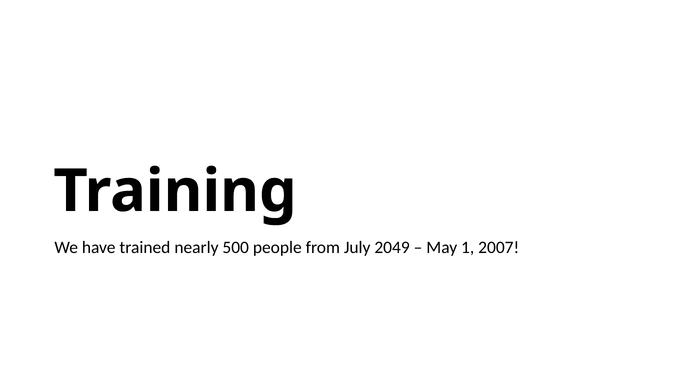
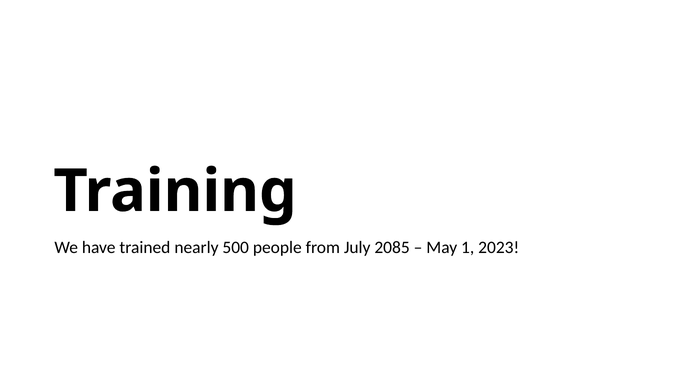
2049: 2049 -> 2085
2007: 2007 -> 2023
